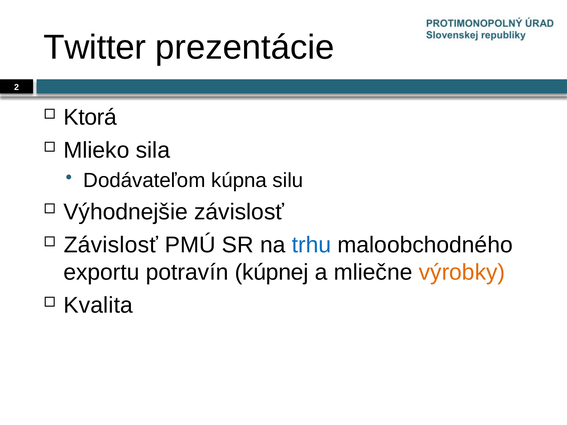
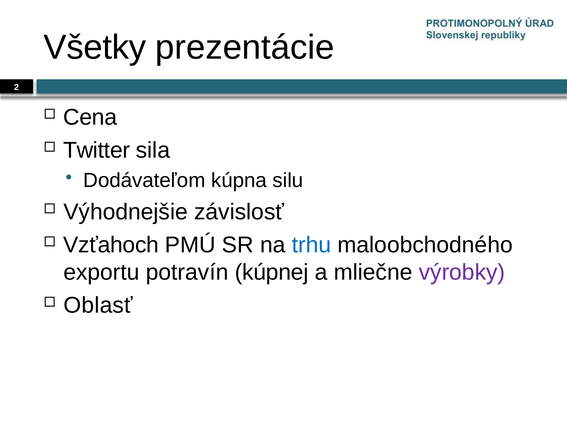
Twitter: Twitter -> Všetky
Ktorá: Ktorá -> Cena
Mlieko: Mlieko -> Twitter
Závislosť at (111, 245): Závislosť -> Vzťahoch
výrobky colour: orange -> purple
Kvalita: Kvalita -> Oblasť
